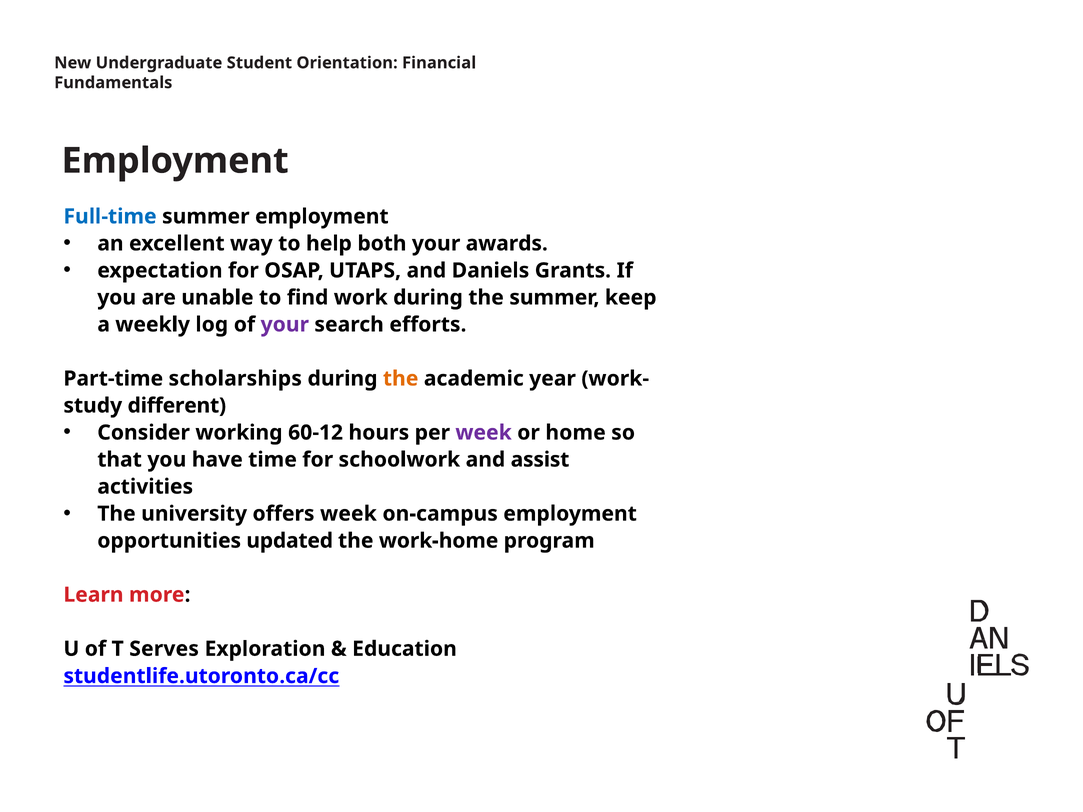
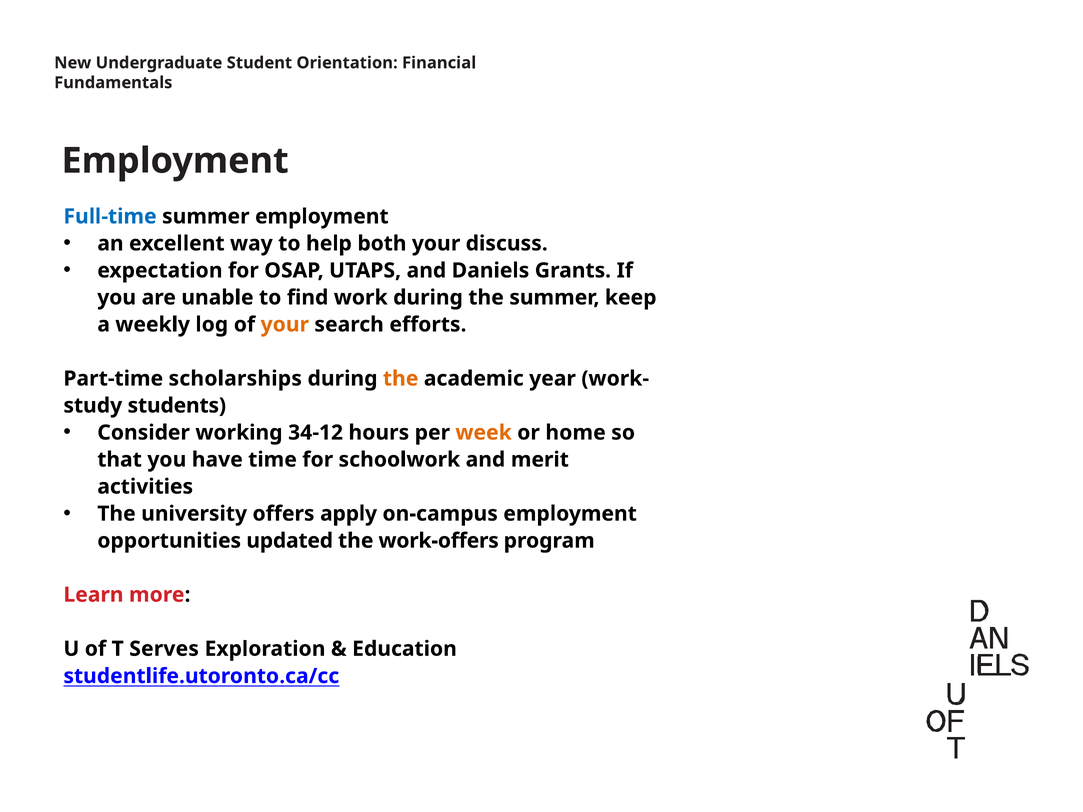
awards: awards -> discuss
your at (285, 325) colour: purple -> orange
different: different -> students
60-12: 60-12 -> 34-12
week at (484, 433) colour: purple -> orange
assist: assist -> merit
offers week: week -> apply
work-home: work-home -> work-offers
